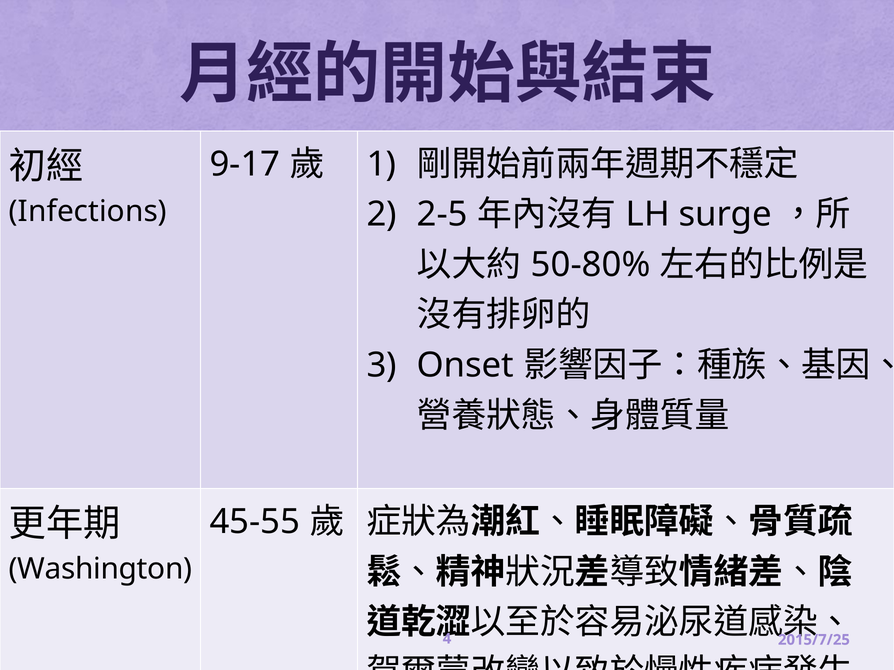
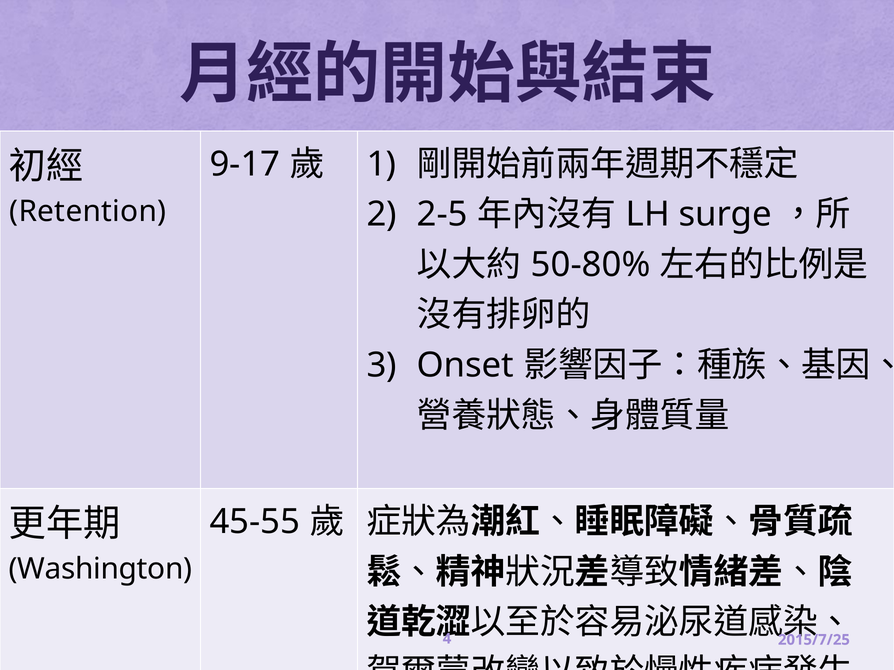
Infections: Infections -> Retention
